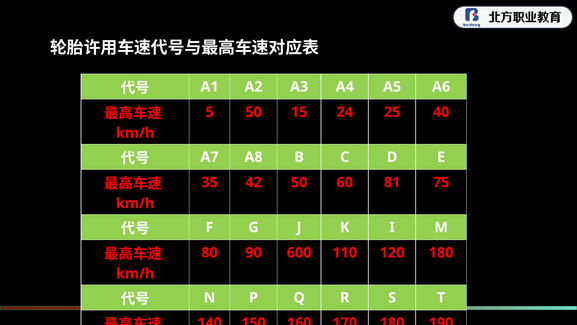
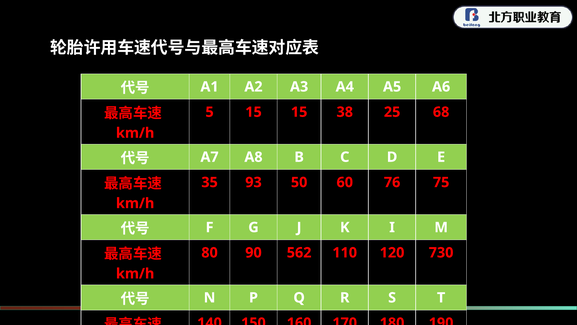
5 50: 50 -> 15
24: 24 -> 38
40: 40 -> 68
42: 42 -> 93
81: 81 -> 76
600: 600 -> 562
120 180: 180 -> 730
